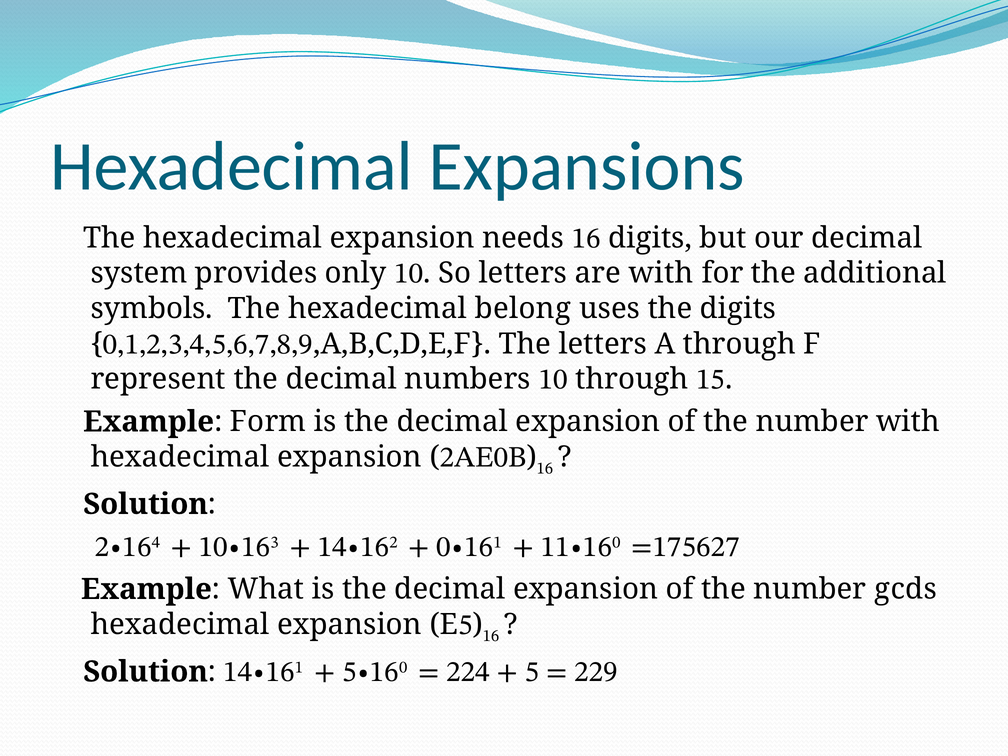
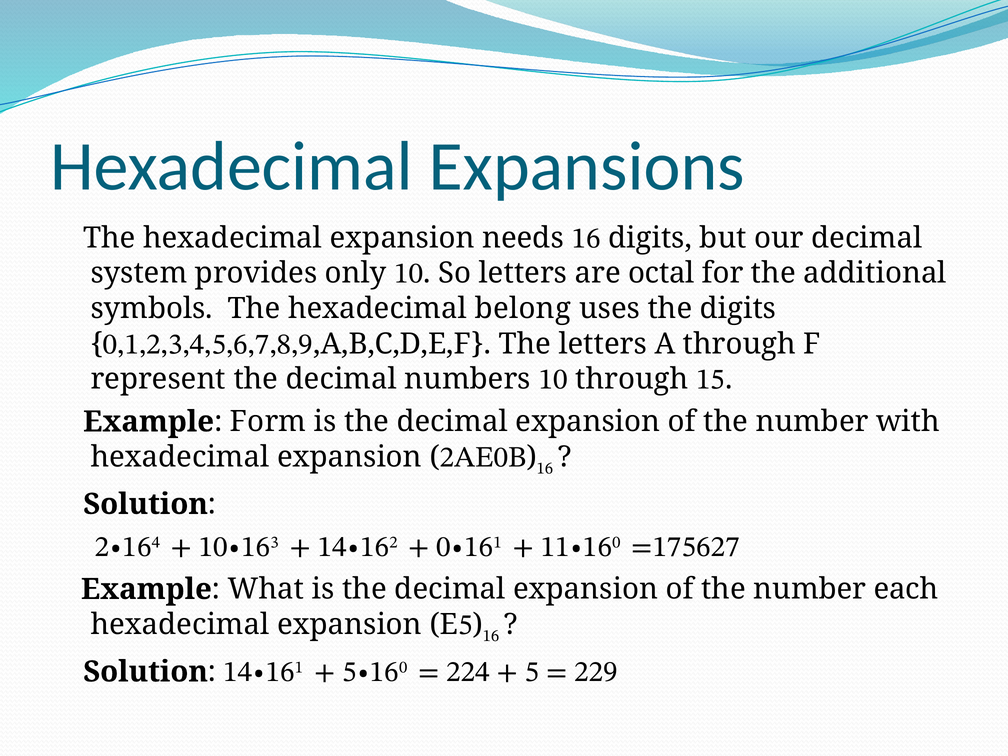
with at (661, 273): with -> octal
gcds: gcds -> each
